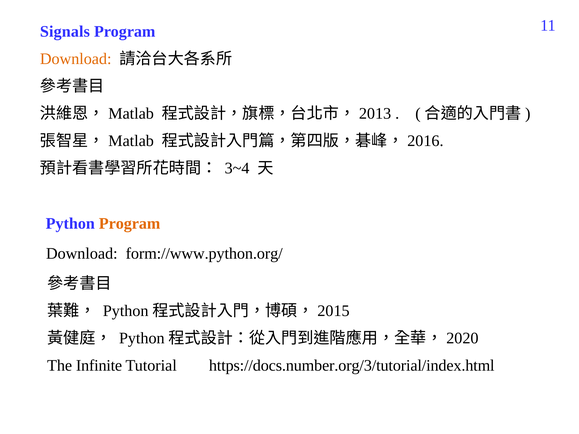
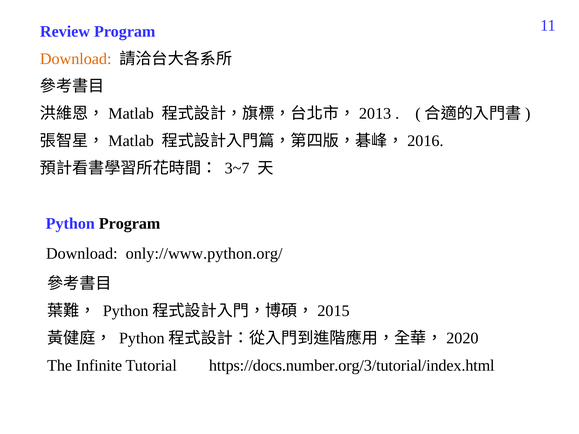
Signals: Signals -> Review
3~4: 3~4 -> 3~7
Program at (130, 224) colour: orange -> black
form://www.python.org/: form://www.python.org/ -> only://www.python.org/
